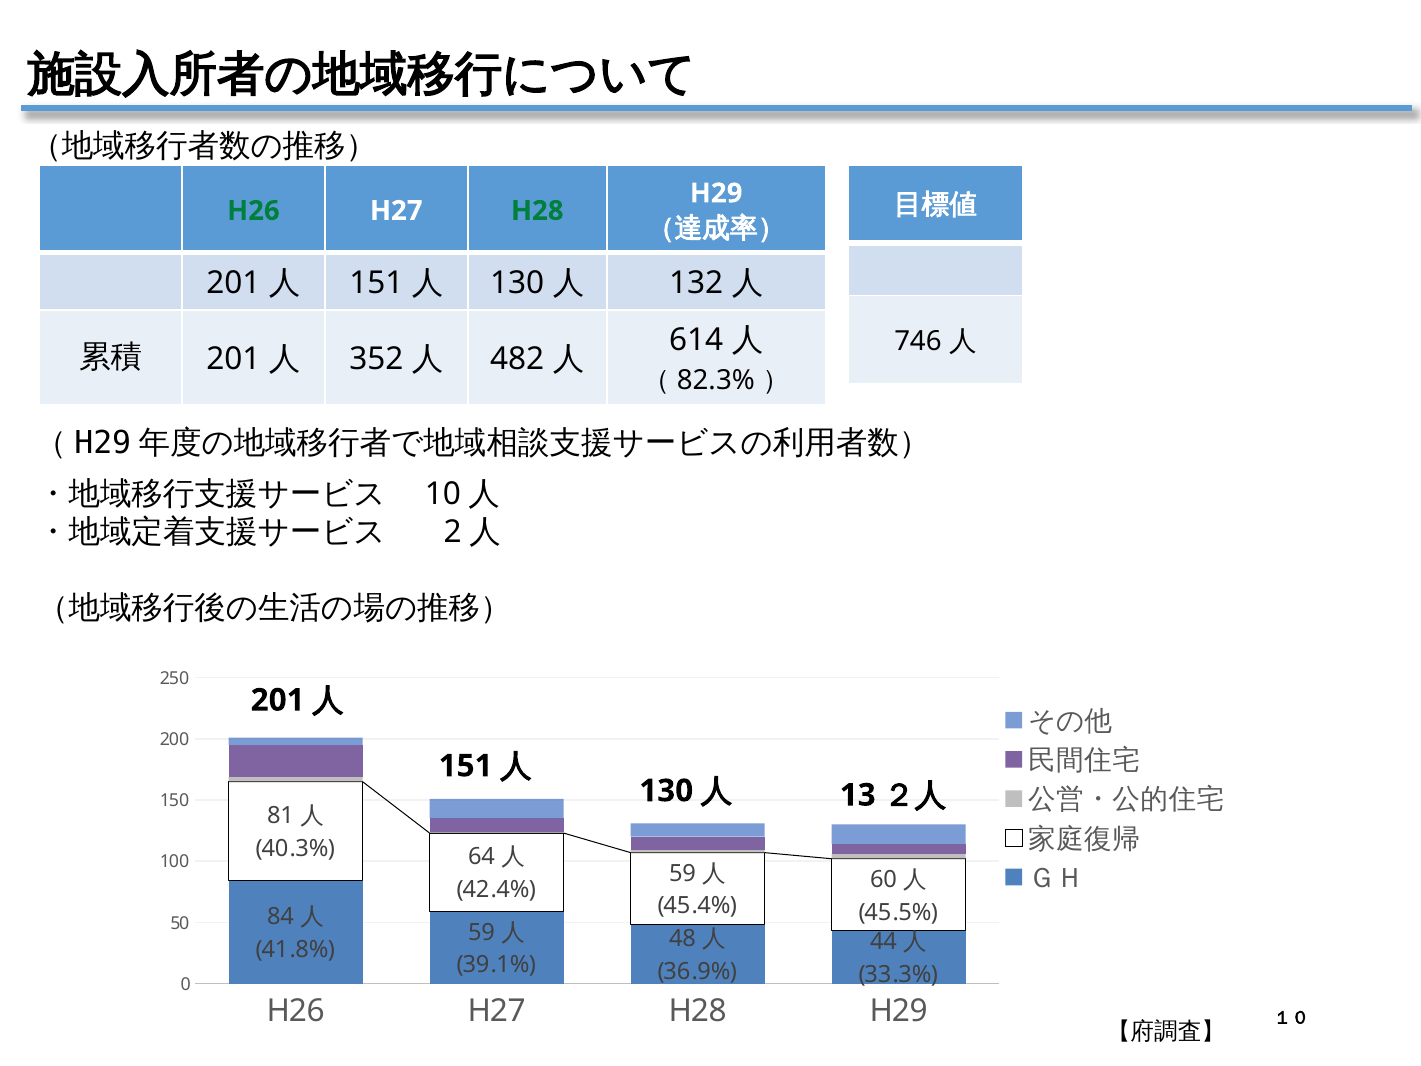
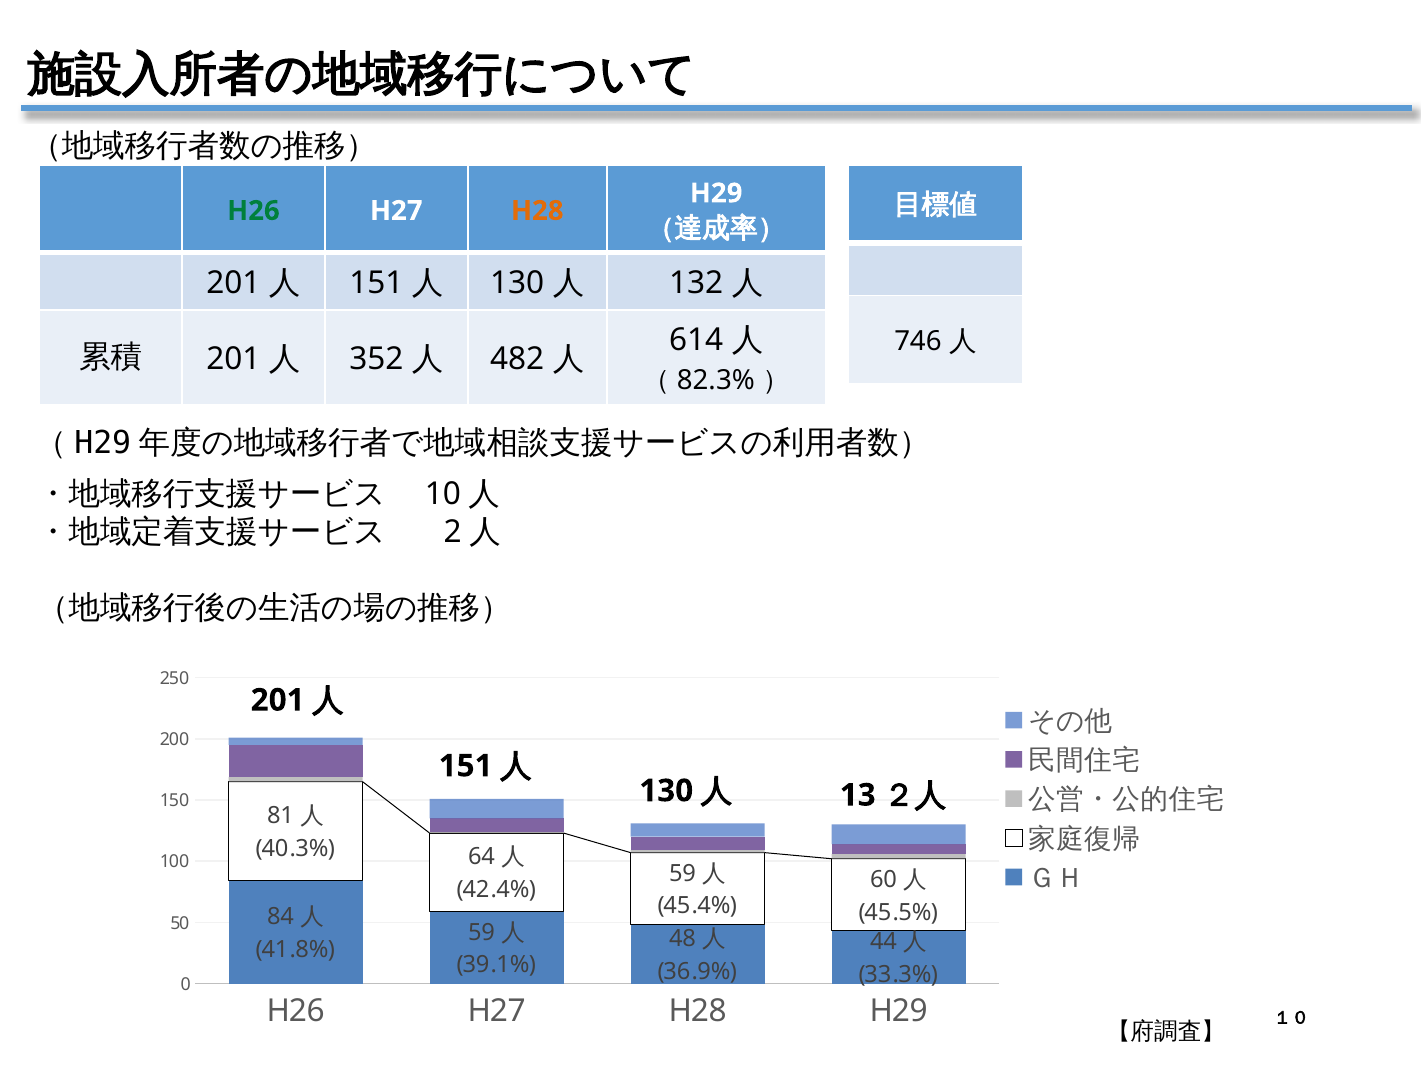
H28 at (537, 211) colour: green -> orange
